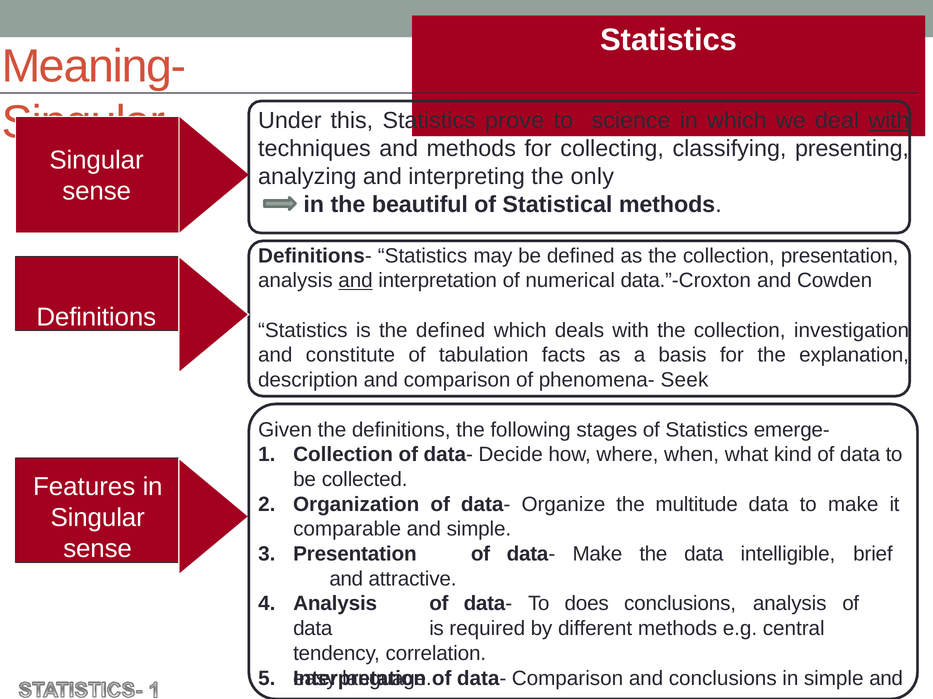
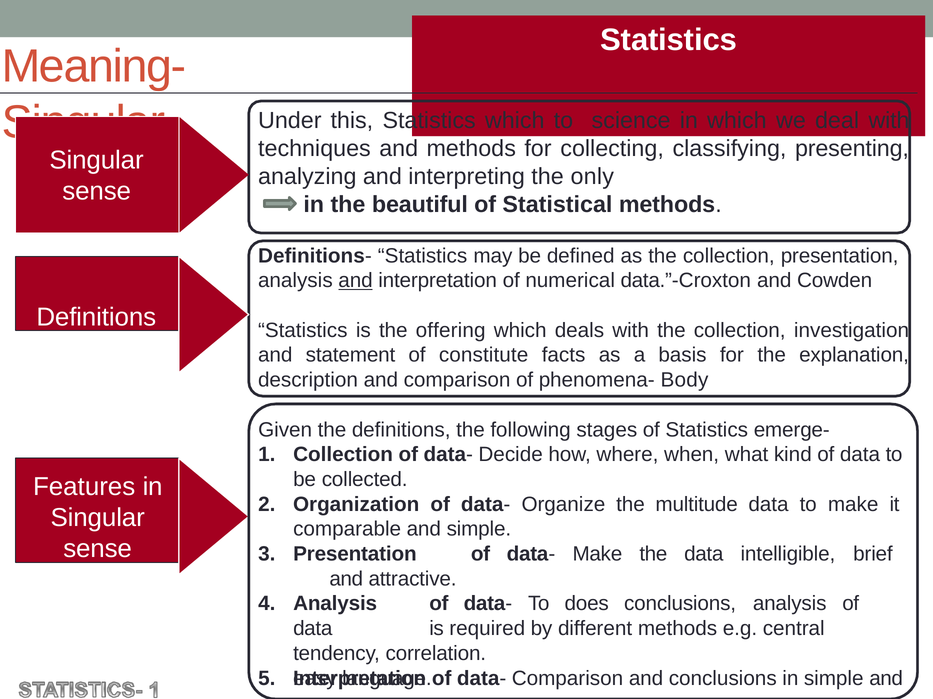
Statistics prove: prove -> which
with at (889, 121) underline: present -> none
the defined: defined -> offering
constitute: constitute -> statement
tabulation: tabulation -> constitute
Seek: Seek -> Body
